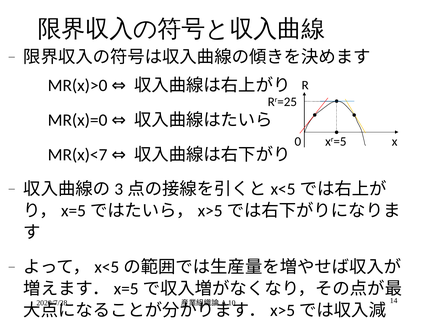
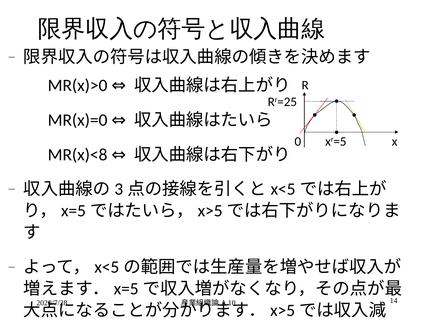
MR(x)<7: MR(x)<7 -> MR(x)<8
